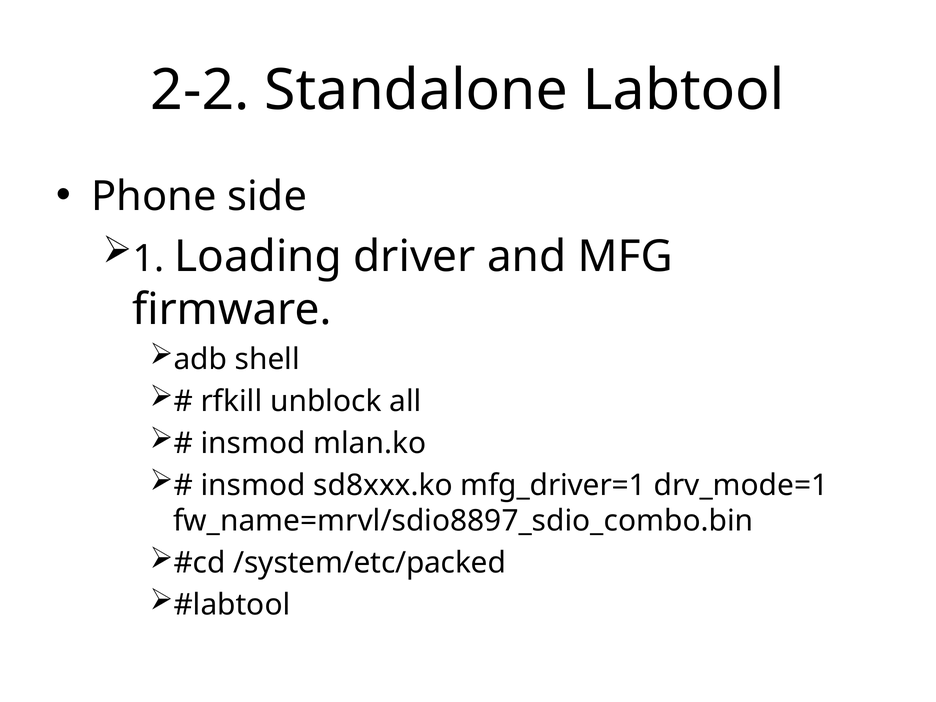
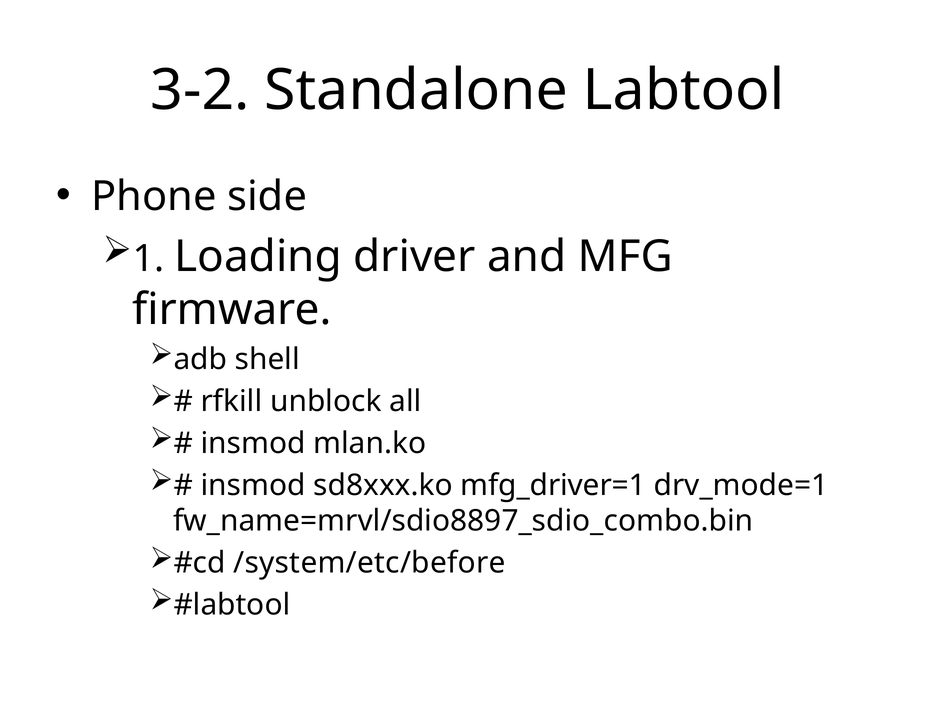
2-2: 2-2 -> 3-2
/system/etc/packed: /system/etc/packed -> /system/etc/before
